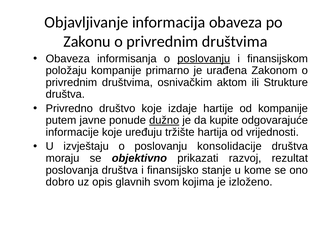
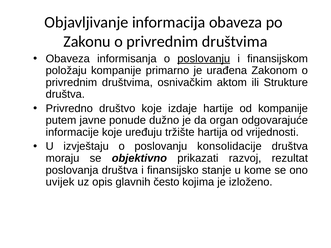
dužno underline: present -> none
kupite: kupite -> organ
dobro: dobro -> uvijek
svom: svom -> često
